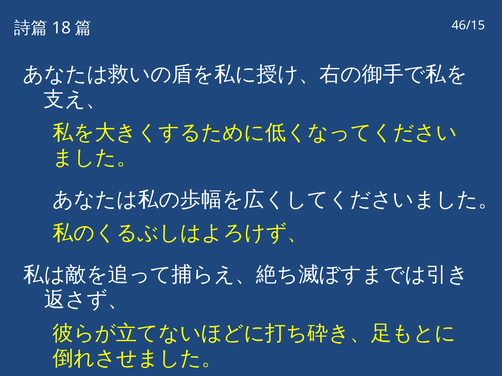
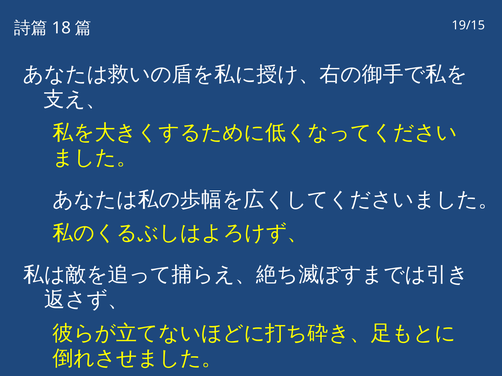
46/15: 46/15 -> 19/15
